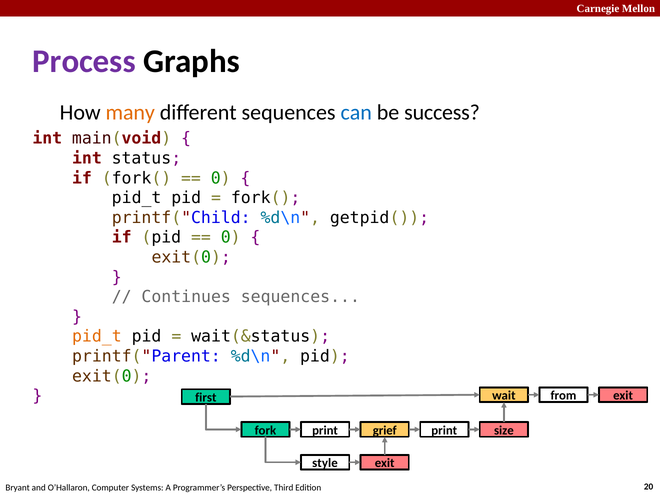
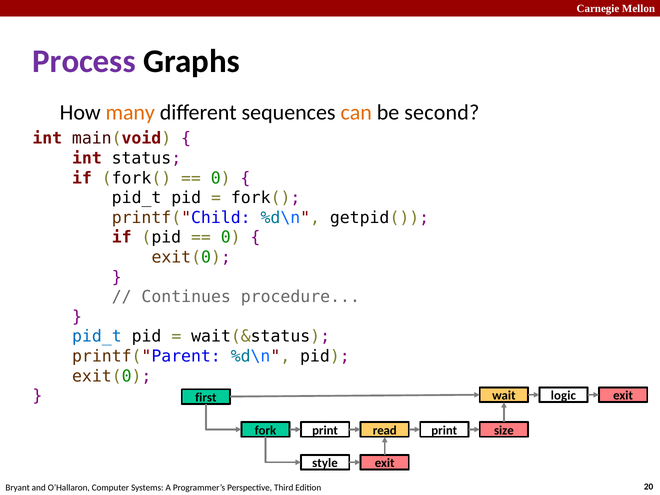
can colour: blue -> orange
success: success -> second
Continues sequences: sequences -> procedure
pid_t at (97, 337) colour: orange -> blue
from: from -> logic
grief: grief -> read
